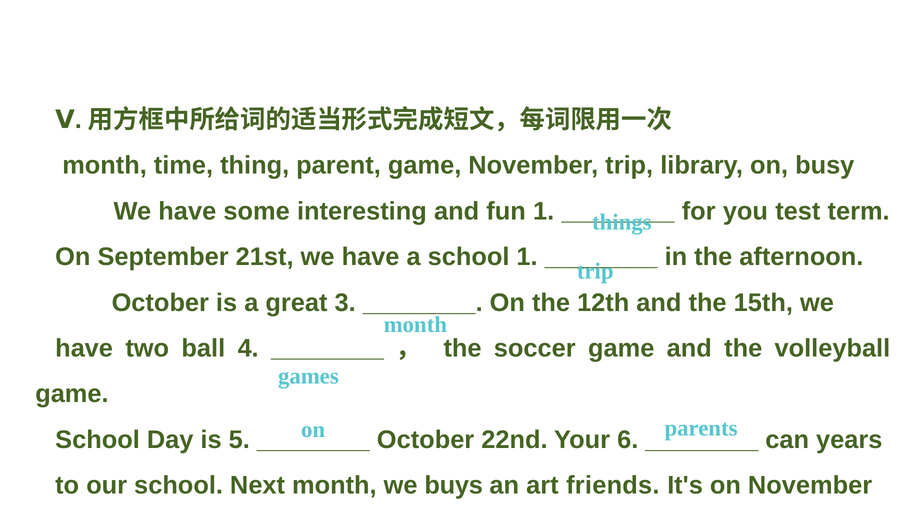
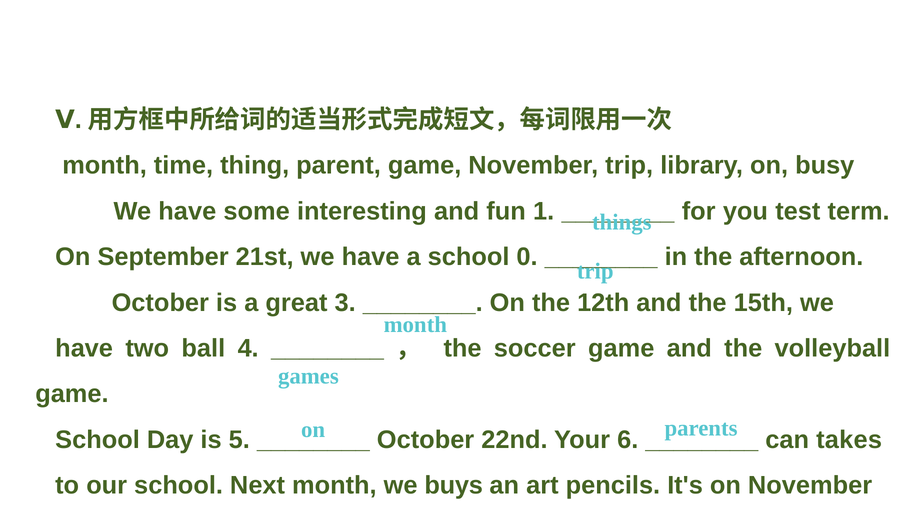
school 1: 1 -> 0
years: years -> takes
friends: friends -> pencils
